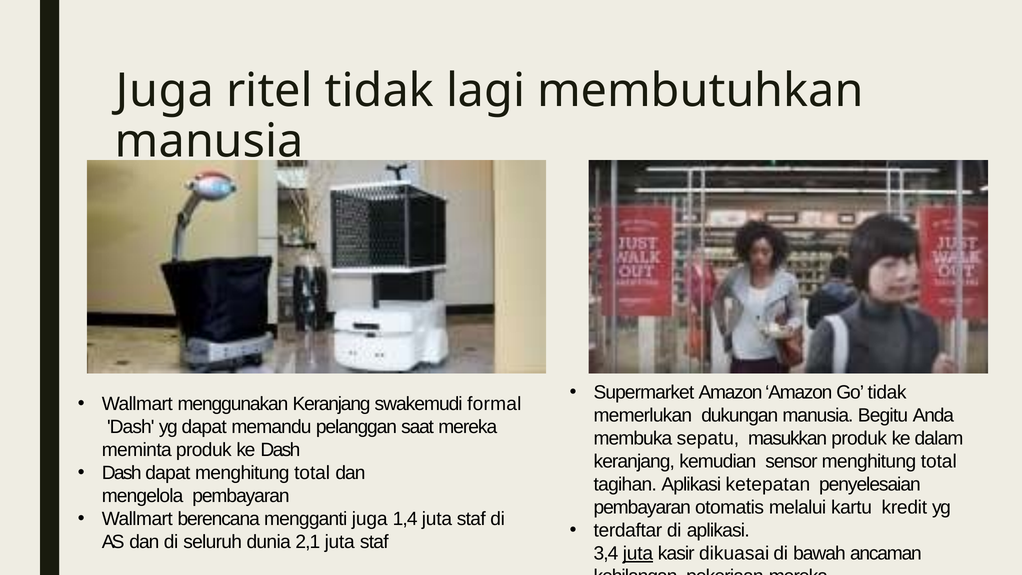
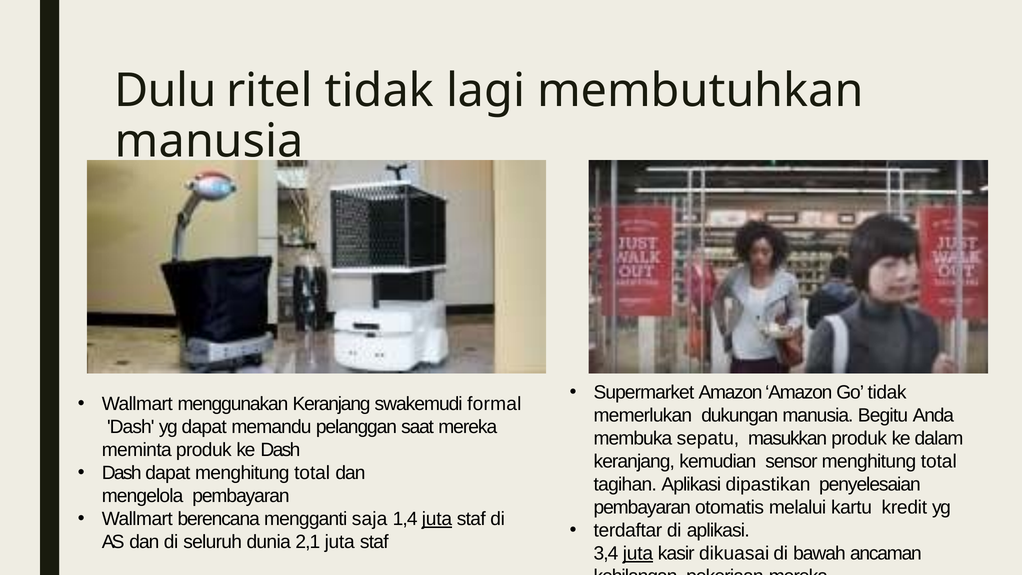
Juga at (165, 91): Juga -> Dulu
ketepatan: ketepatan -> dipastikan
mengganti juga: juga -> saja
juta at (437, 519) underline: none -> present
